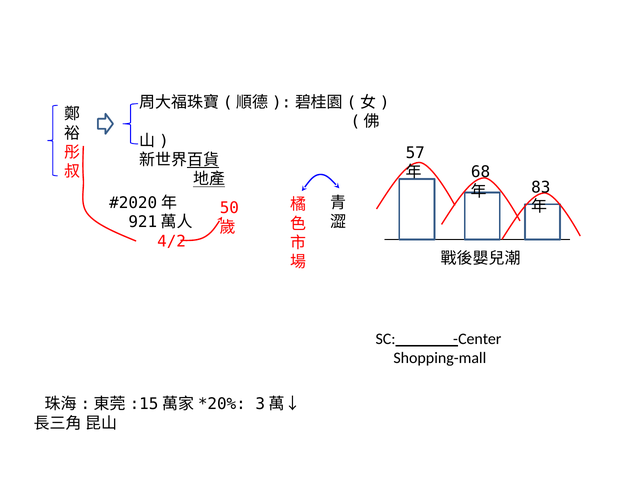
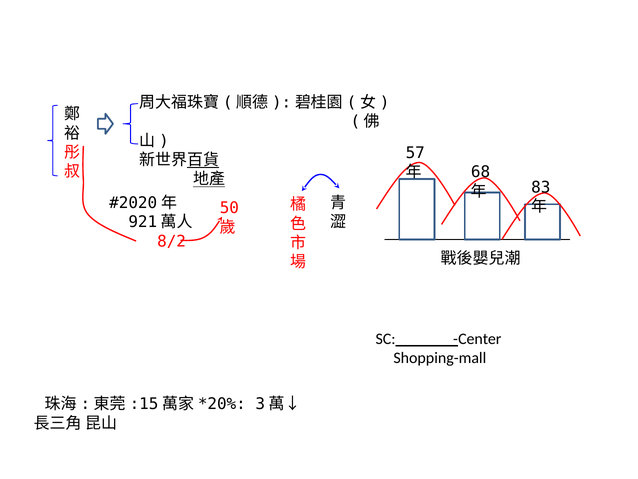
4/2: 4/2 -> 8/2
